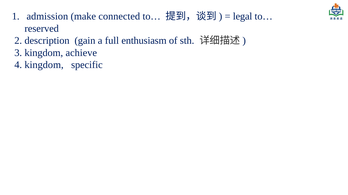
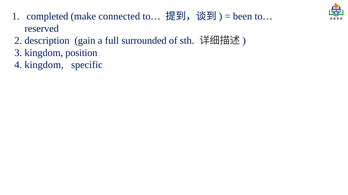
admission: admission -> completed
legal: legal -> been
enthusiasm: enthusiasm -> surrounded
achieve: achieve -> position
